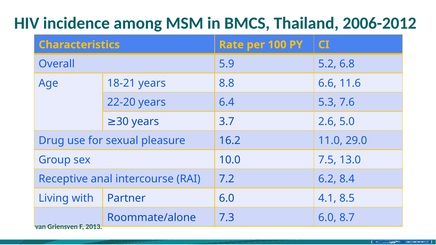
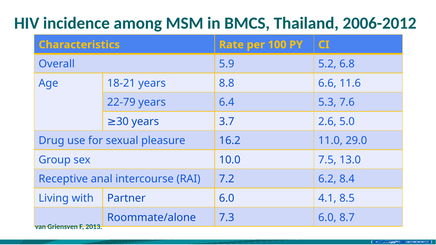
22-20: 22-20 -> 22-79
